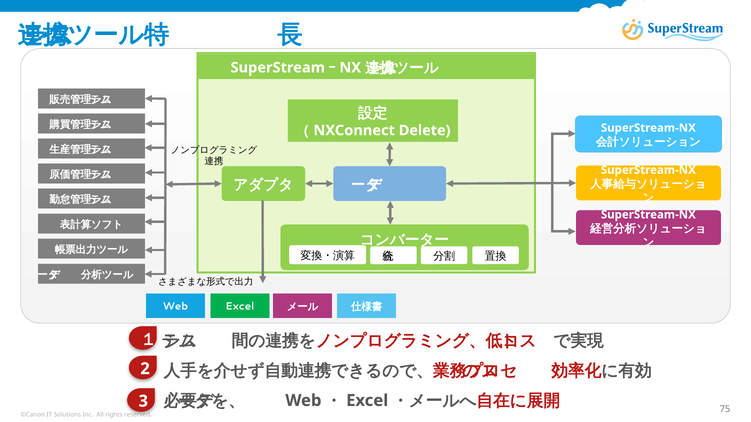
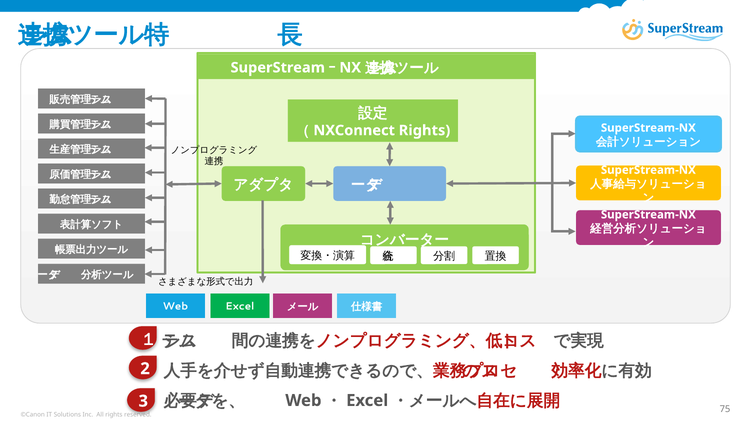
Delete at (425, 131): Delete -> Rights
